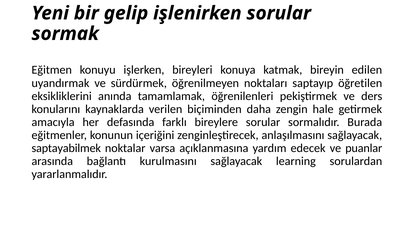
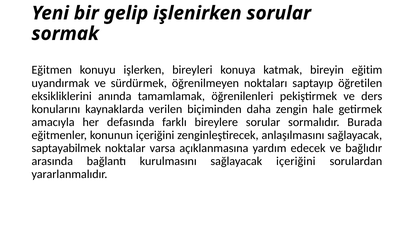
edilen: edilen -> eğitim
puanlar: puanlar -> bağlıdır
sağlayacak learning: learning -> içeriğini
